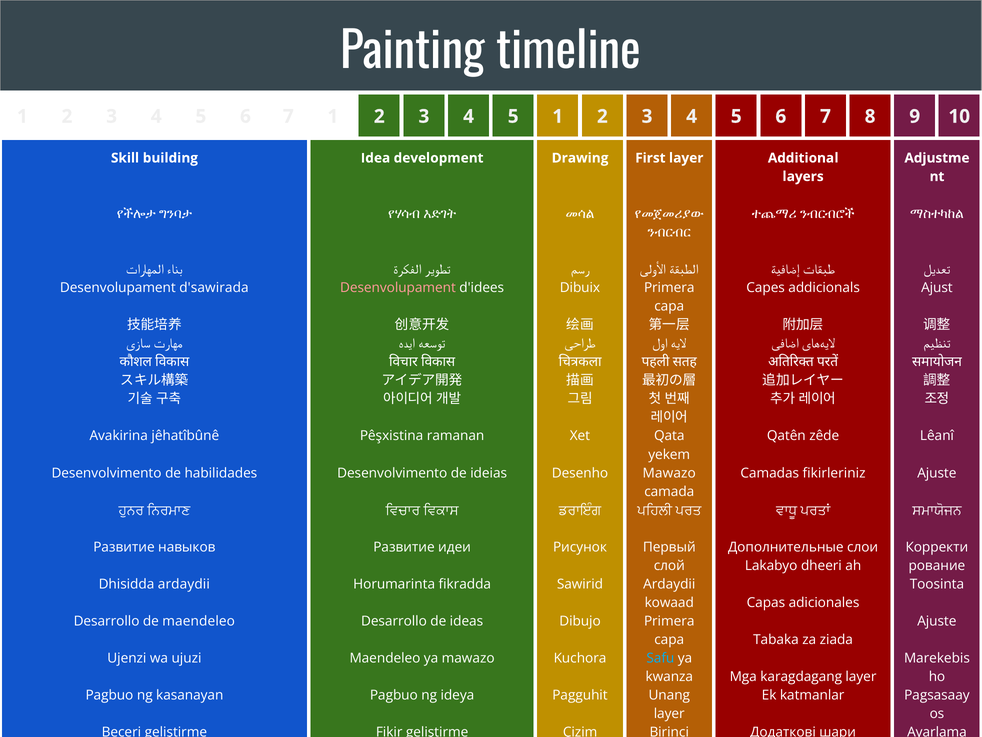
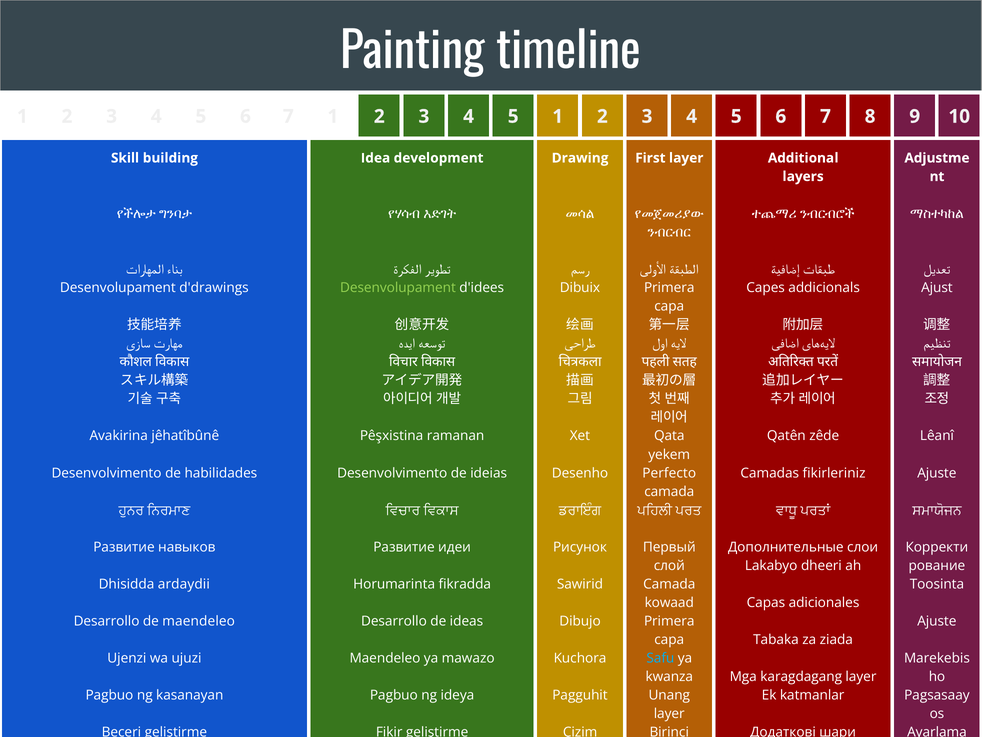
d'sawirada: d'sawirada -> d'drawings
Desenvolupament at (398, 288) colour: pink -> light green
Mawazo at (669, 473): Mawazo -> Perfecto
Ardaydii at (669, 584): Ardaydii -> Camada
